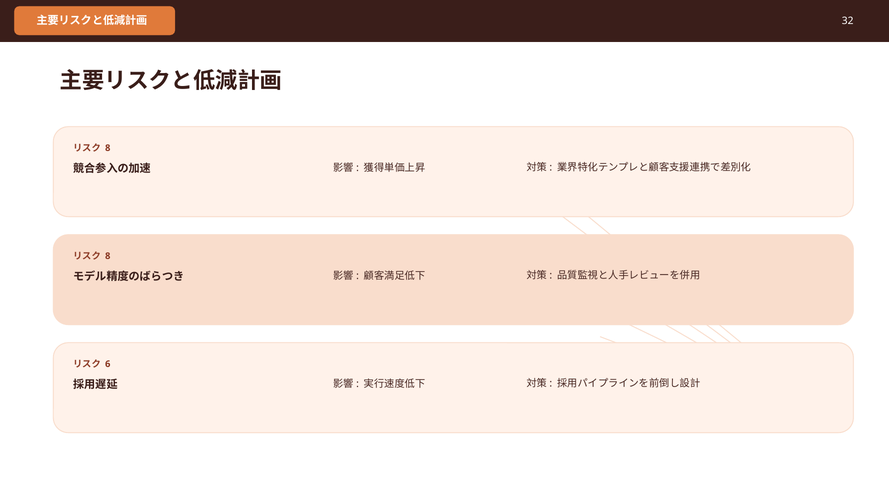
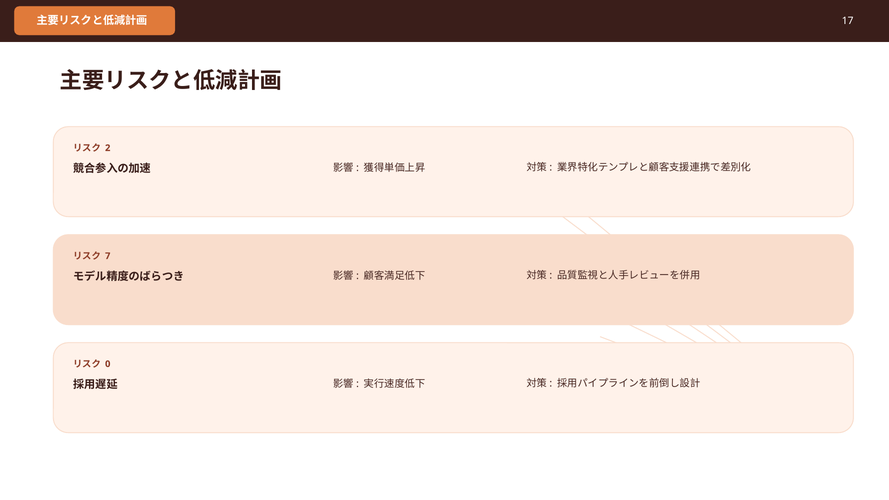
32: 32 -> 17
8 at (108, 148): 8 -> 2
8 at (108, 256): 8 -> 7
6: 6 -> 0
